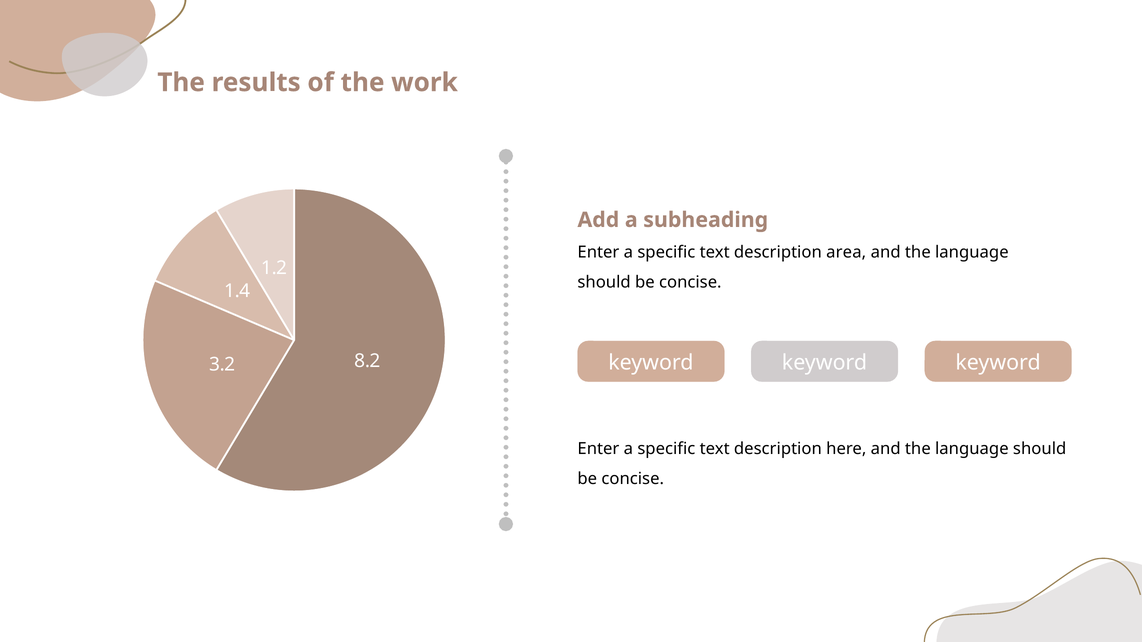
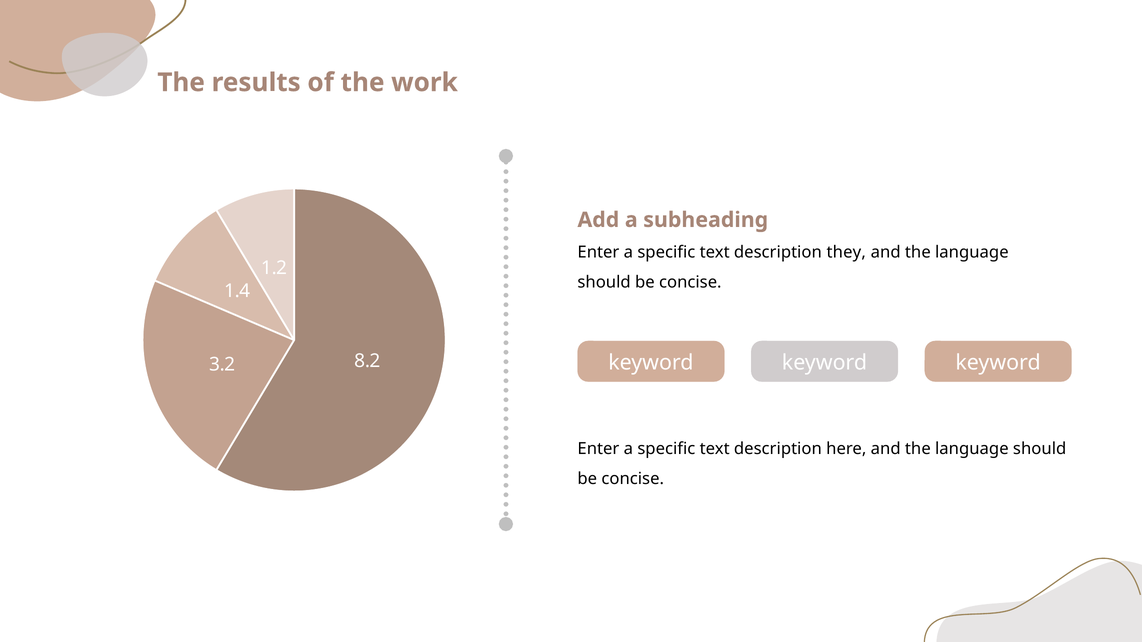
area: area -> they
